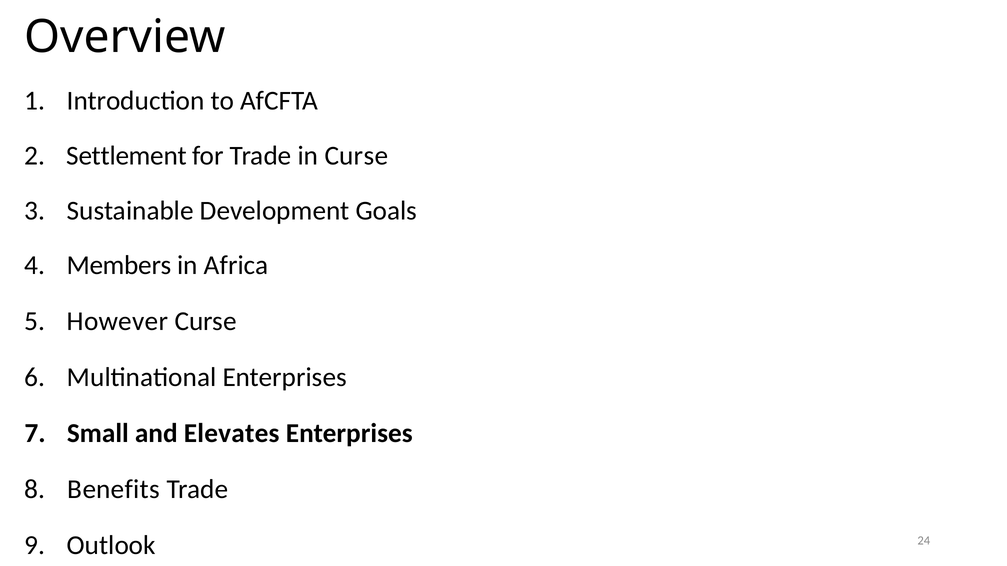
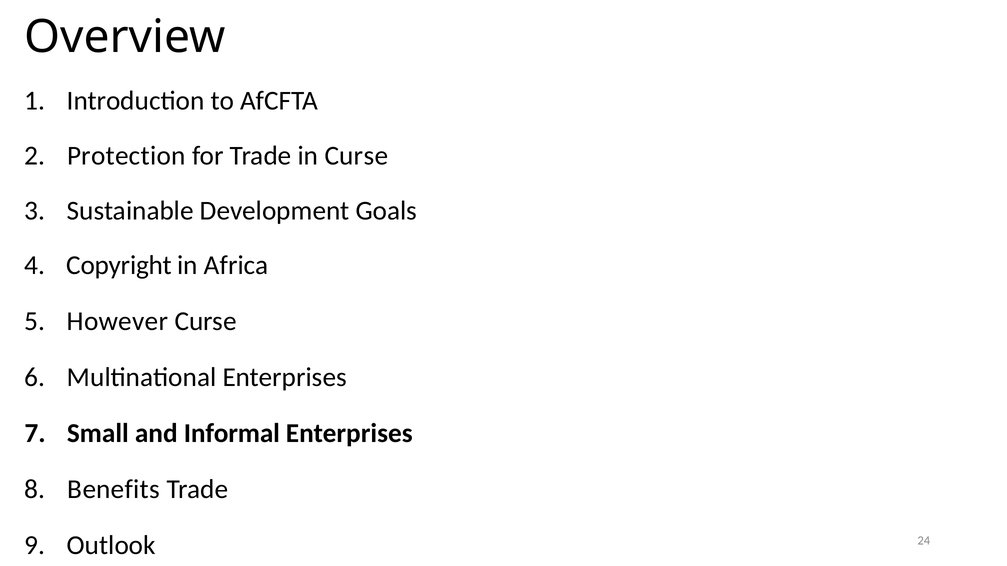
Settlement: Settlement -> Protection
Members: Members -> Copyright
Elevates: Elevates -> Informal
